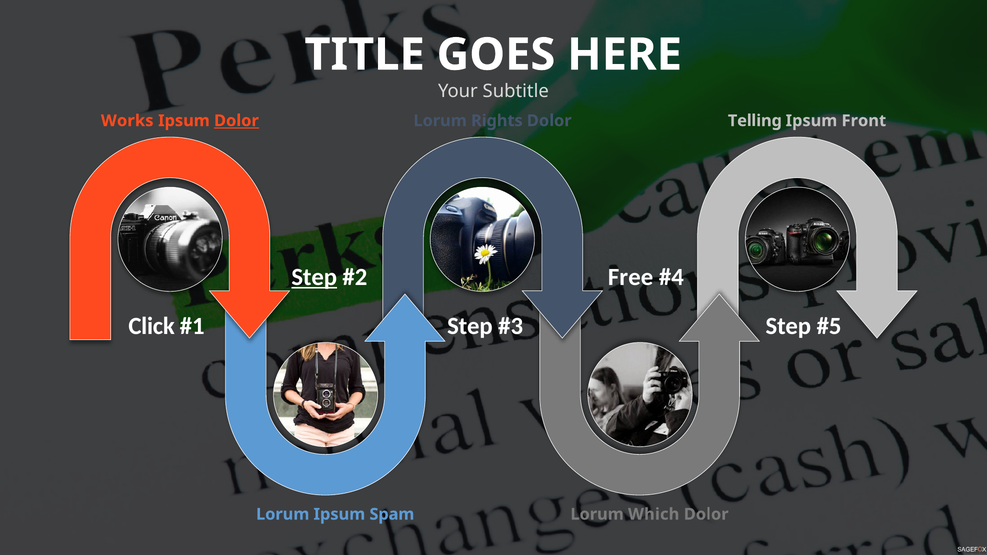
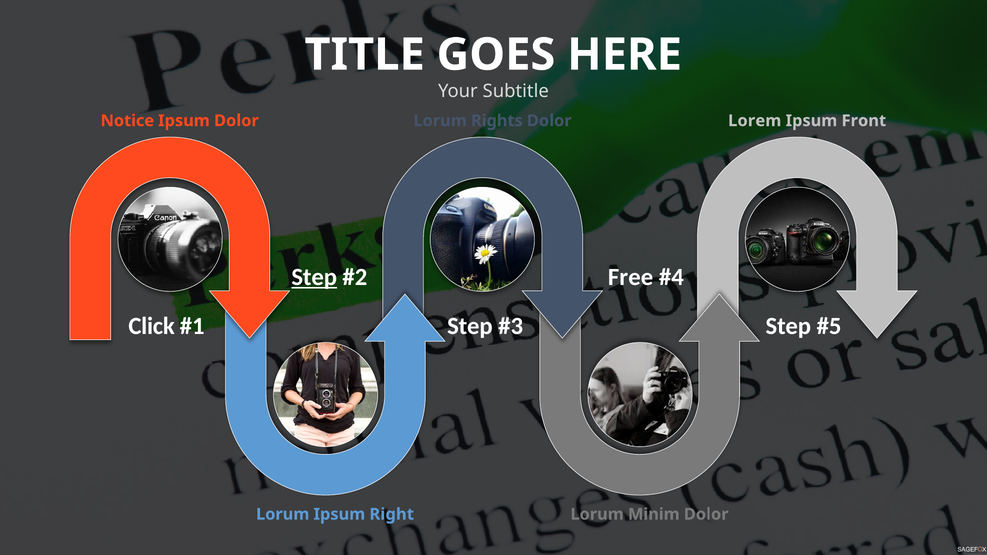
Works: Works -> Notice
Dolor at (236, 121) underline: present -> none
Telling: Telling -> Lorem
Spam: Spam -> Right
Which: Which -> Minim
